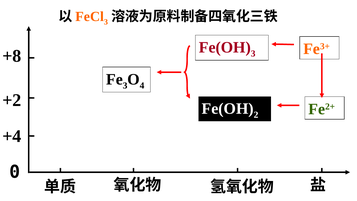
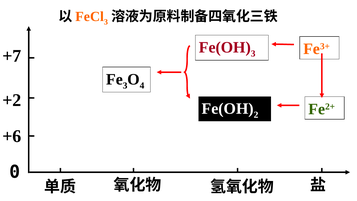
+8: +8 -> +7
+4: +4 -> +6
